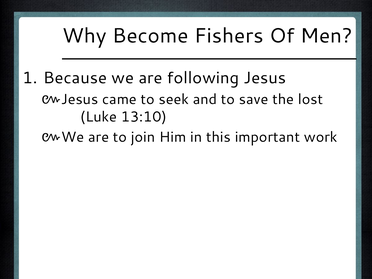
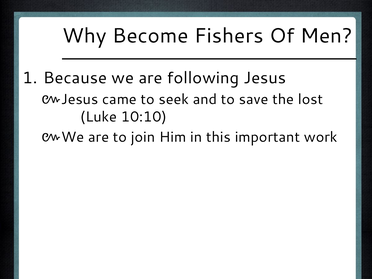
13:10: 13:10 -> 10:10
